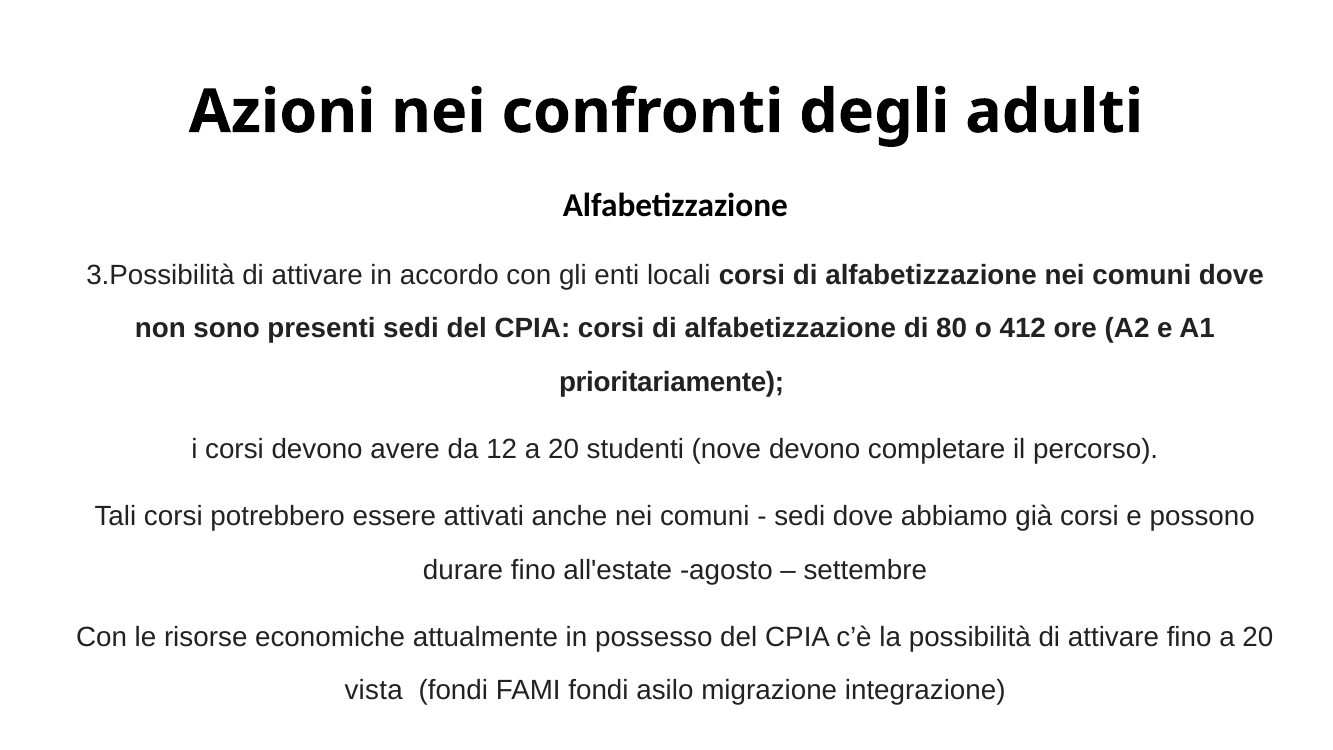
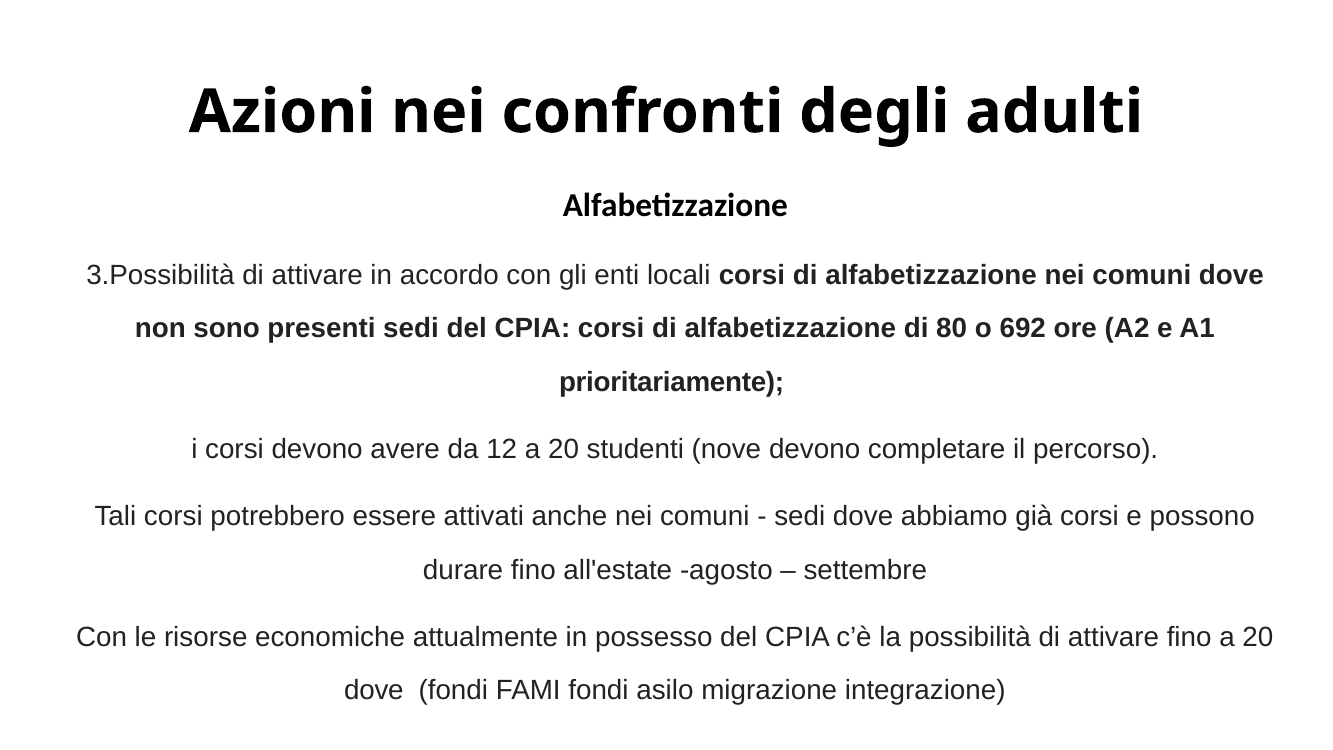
412: 412 -> 692
vista at (374, 690): vista -> dove
